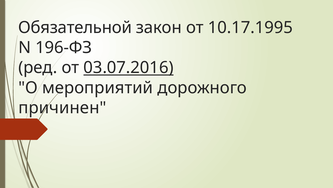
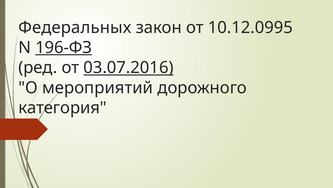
Обязательной: Обязательной -> Федеральных
10.17.1995: 10.17.1995 -> 10.12.0995
196-ФЗ underline: none -> present
причинен: причинен -> категория
